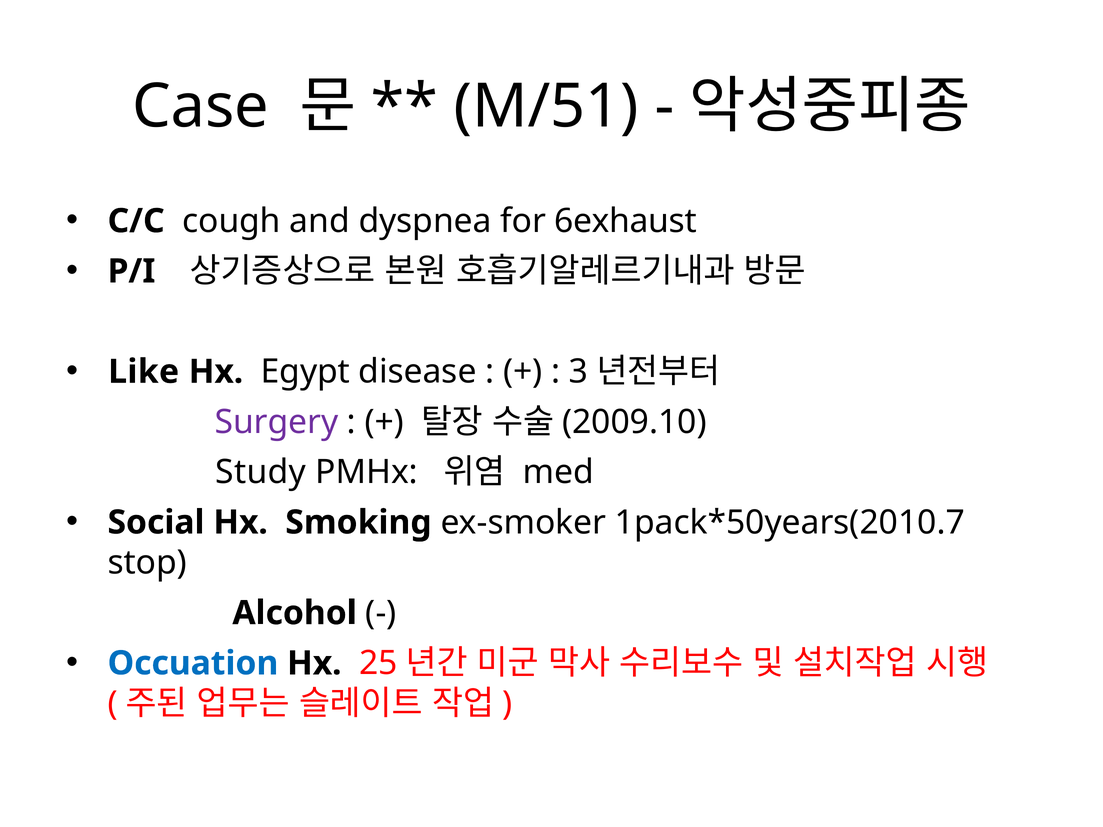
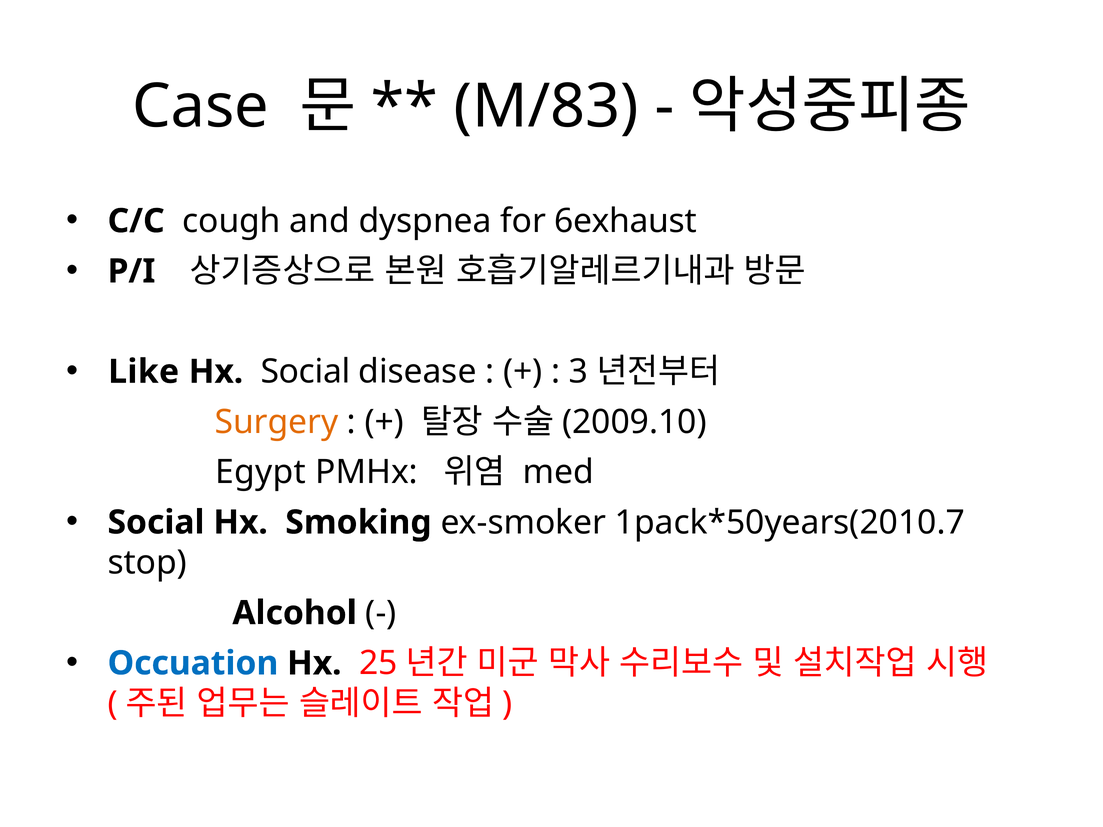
M/51: M/51 -> M/83
Hx Egypt: Egypt -> Social
Surgery colour: purple -> orange
Study: Study -> Egypt
